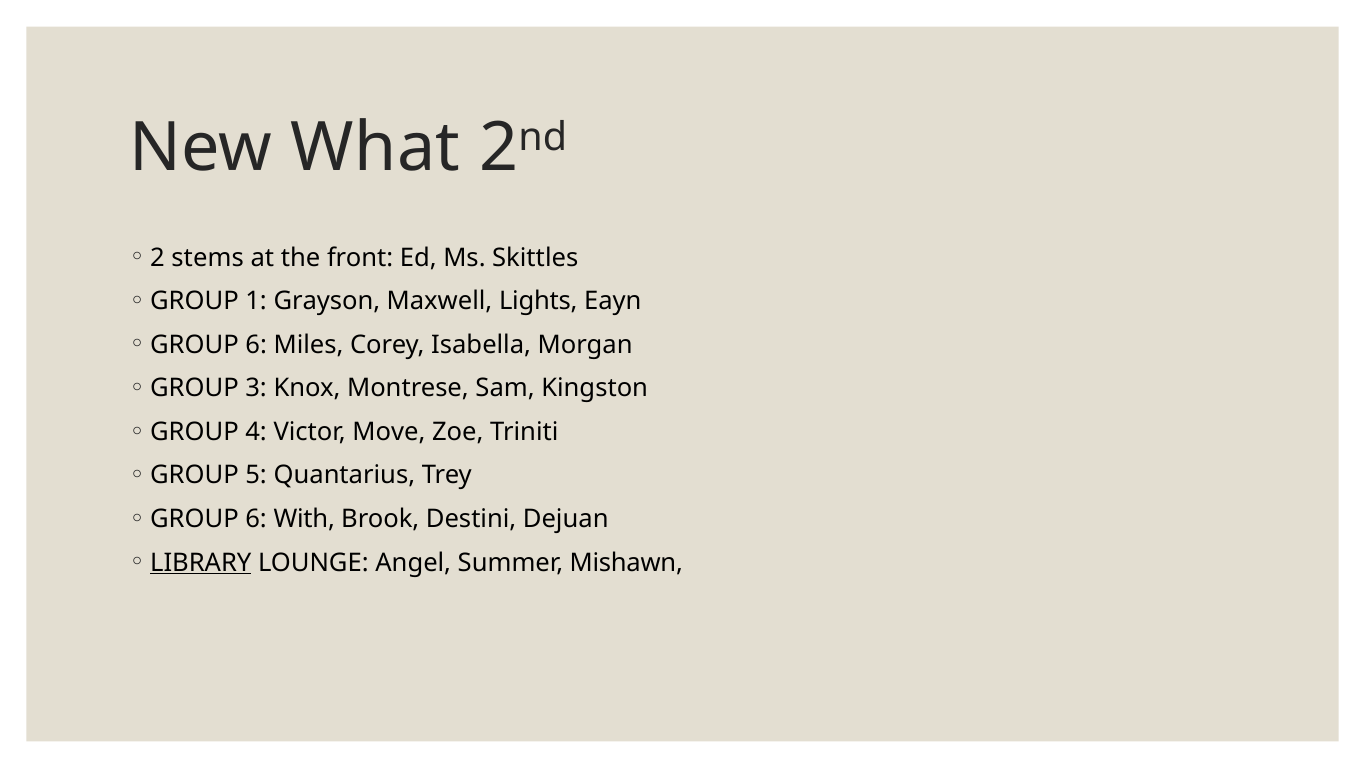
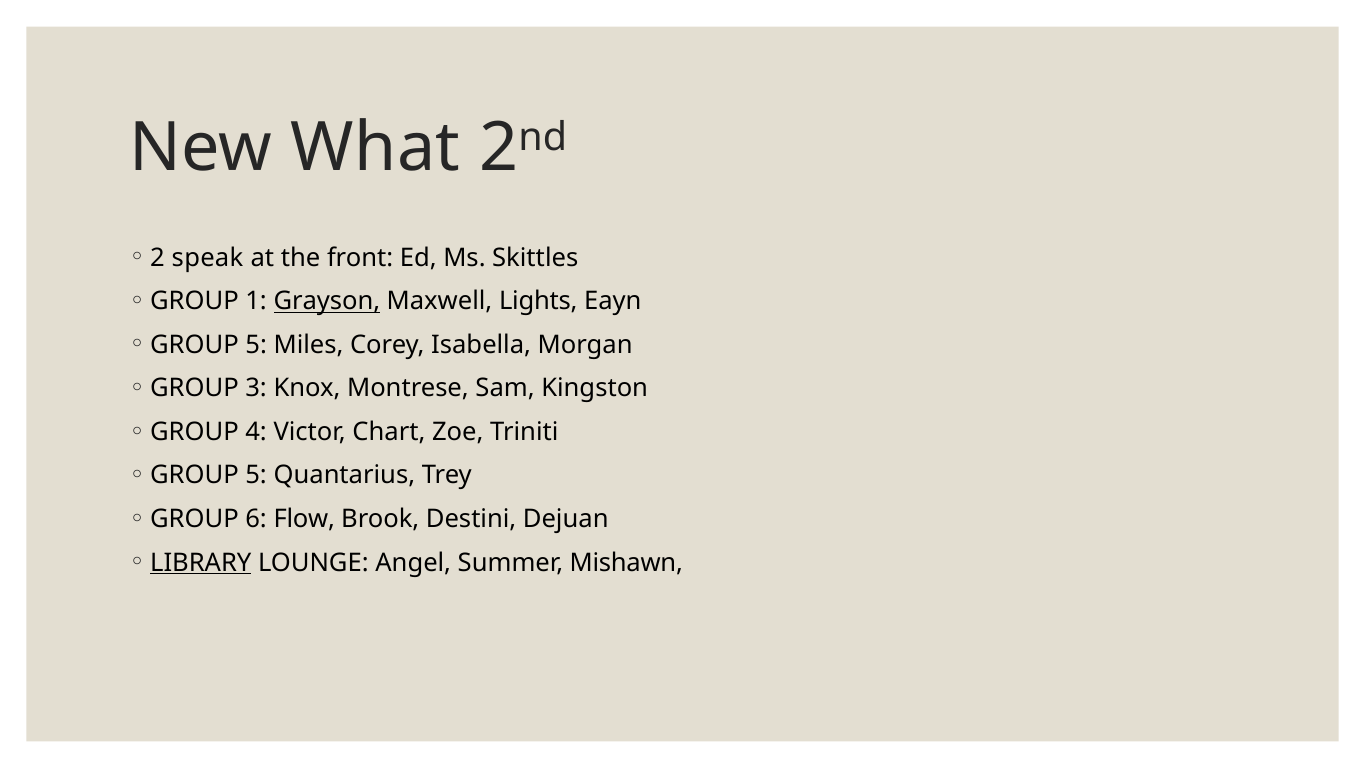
stems: stems -> speak
Grayson underline: none -> present
6 at (256, 345): 6 -> 5
Move: Move -> Chart
With: With -> Flow
